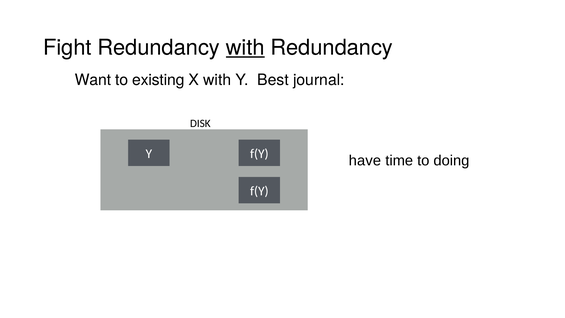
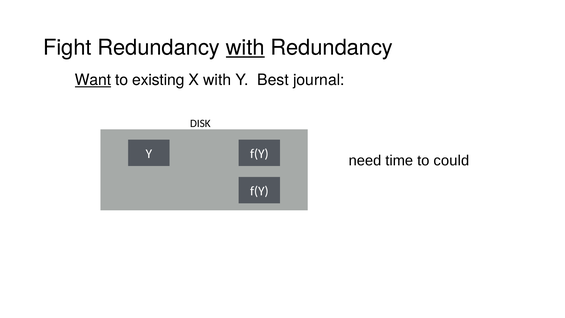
Want underline: none -> present
have: have -> need
doing: doing -> could
